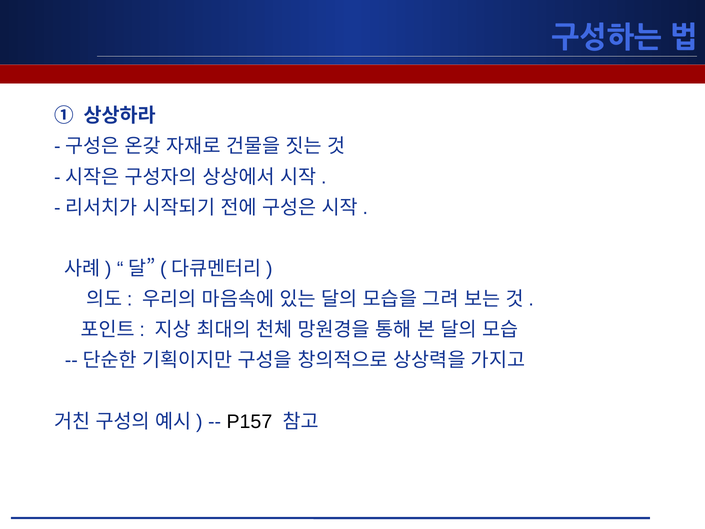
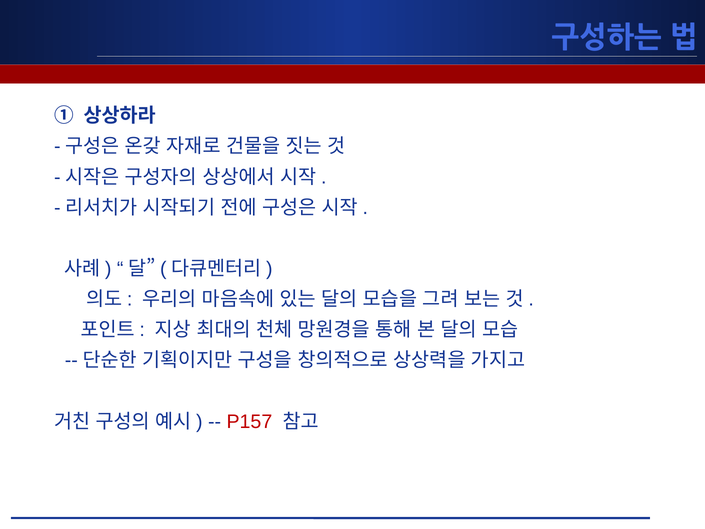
P157 colour: black -> red
